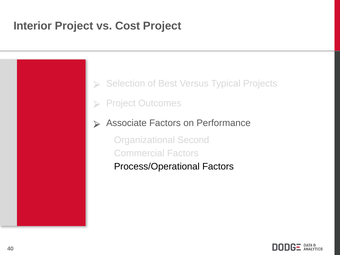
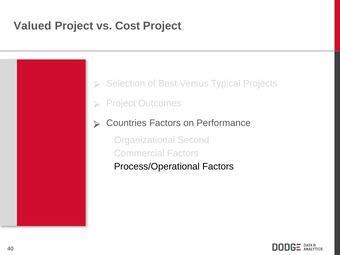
Interior: Interior -> Valued
Associate: Associate -> Countries
